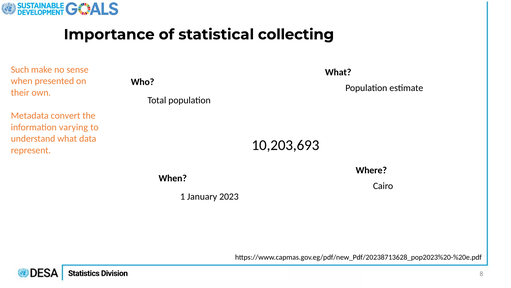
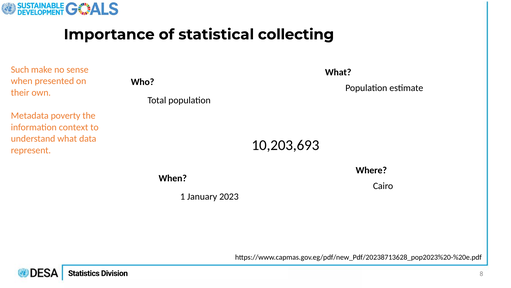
convert: convert -> poverty
varying: varying -> context
